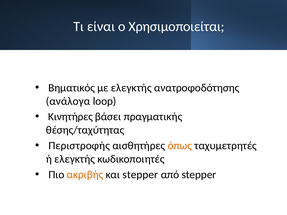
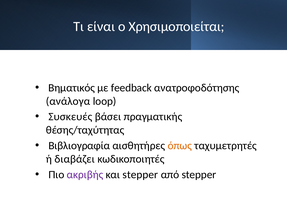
με ελεγκτής: ελεγκτής -> feedback
Κινητήρες: Κινητήρες -> Συσκευές
Περιστροφής: Περιστροφής -> Βιβλιογραφία
ή ελεγκτής: ελεγκτής -> διαβάζει
ακριβής colour: orange -> purple
